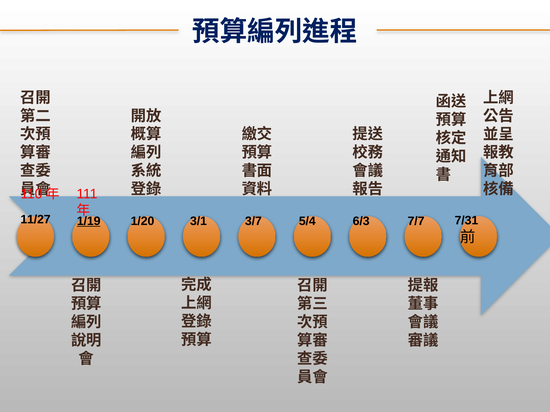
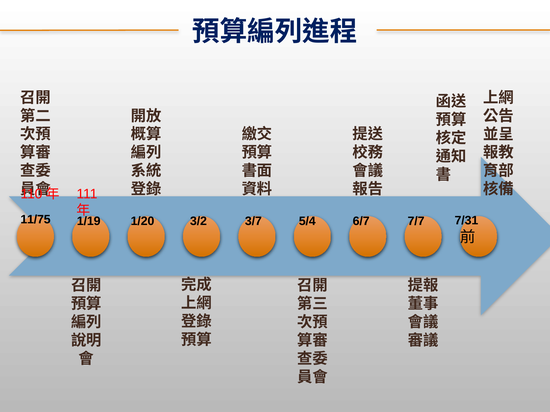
11/27: 11/27 -> 11/75
1/19 underline: present -> none
3/1: 3/1 -> 3/2
6/3: 6/3 -> 6/7
